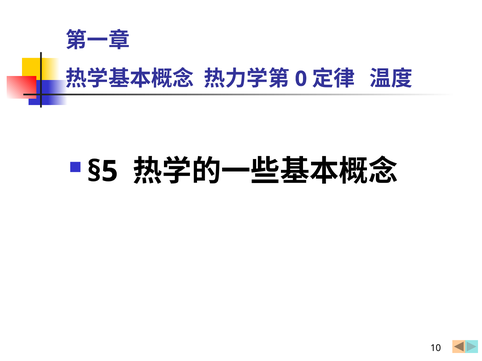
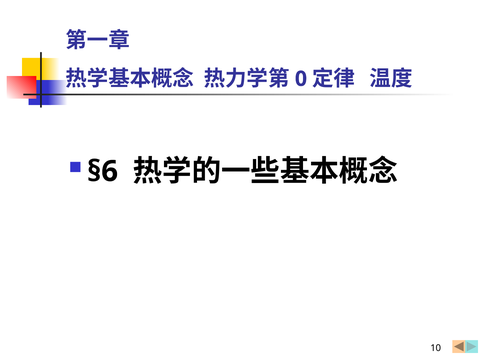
§5: §5 -> §6
